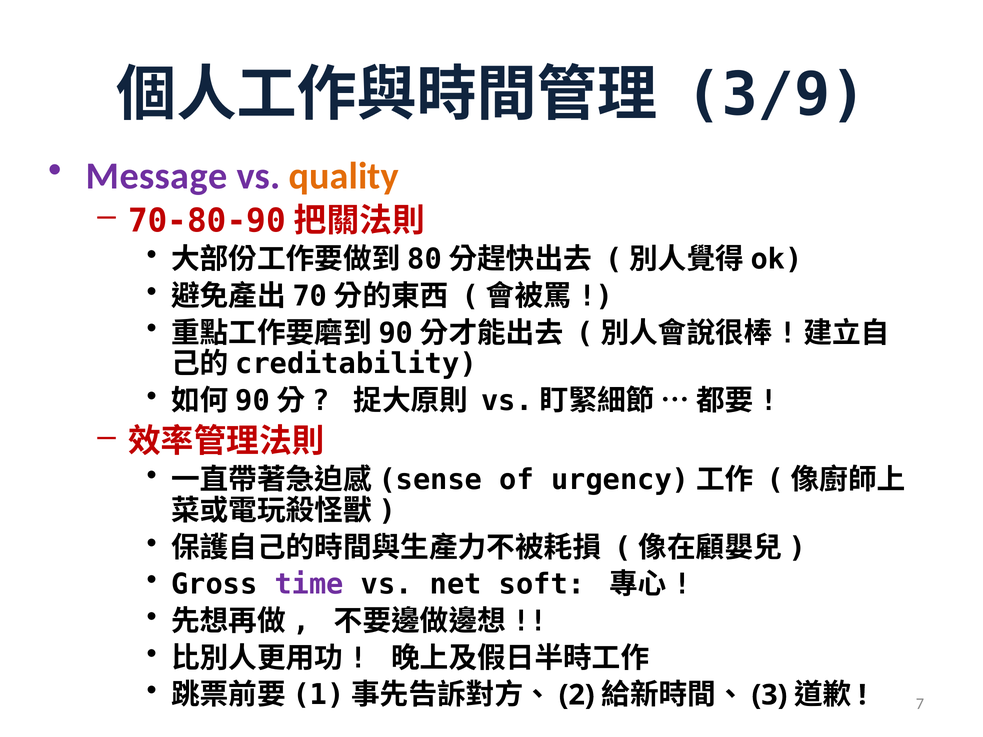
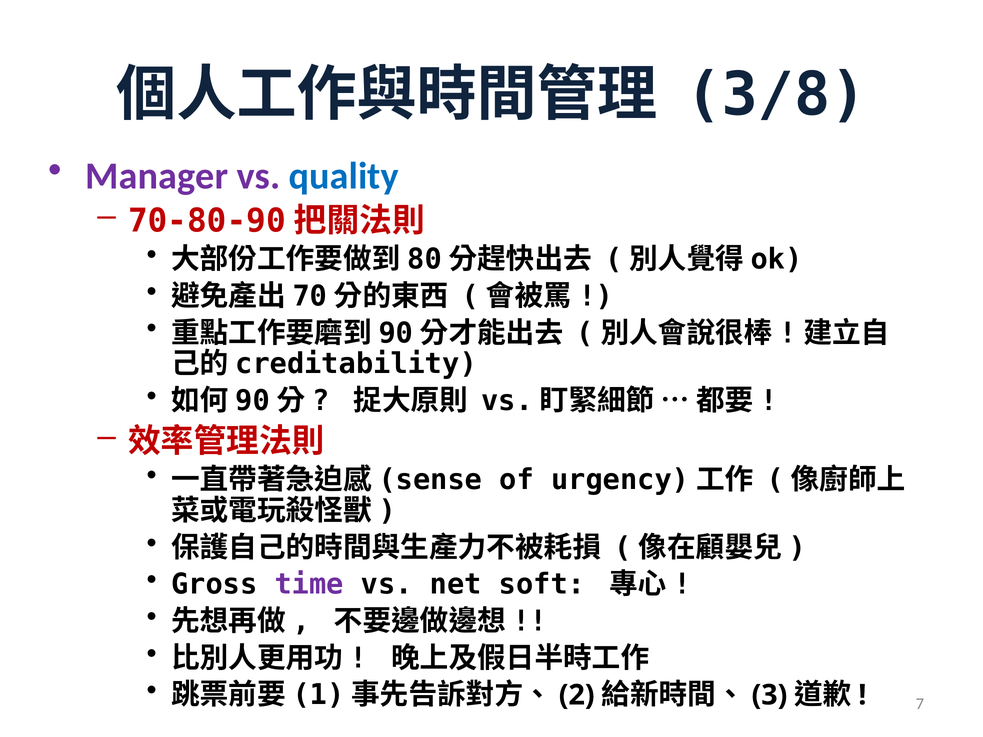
3/9: 3/9 -> 3/8
Message: Message -> Manager
quality colour: orange -> blue
